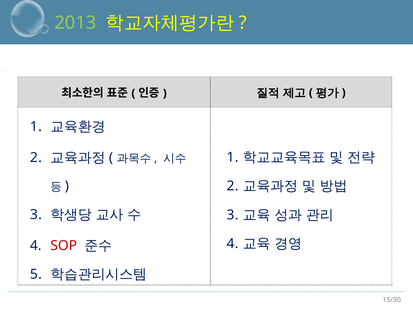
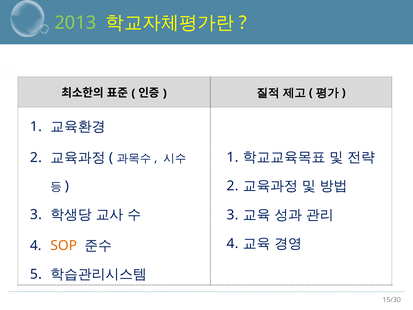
SOP colour: red -> orange
